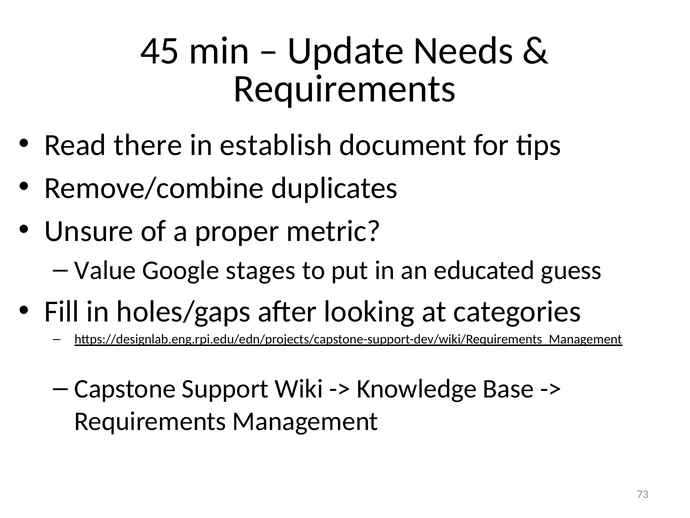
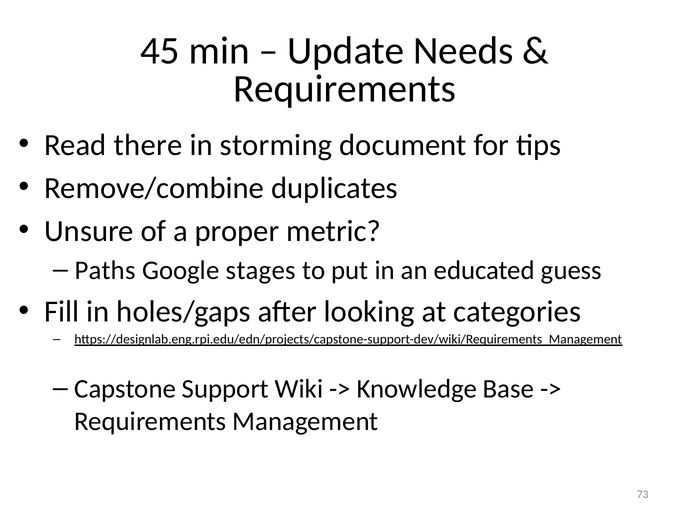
establish: establish -> storming
Value: Value -> Paths
